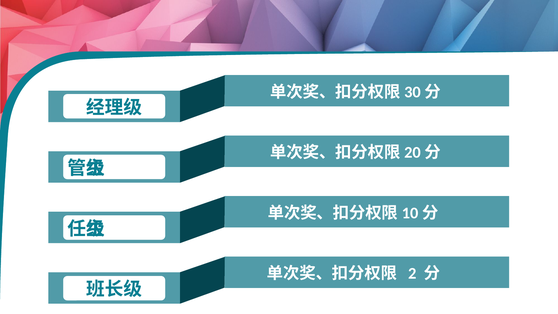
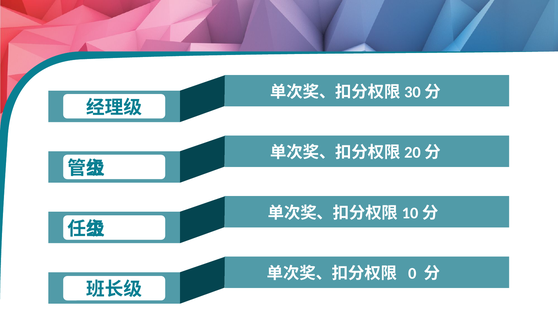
2: 2 -> 0
